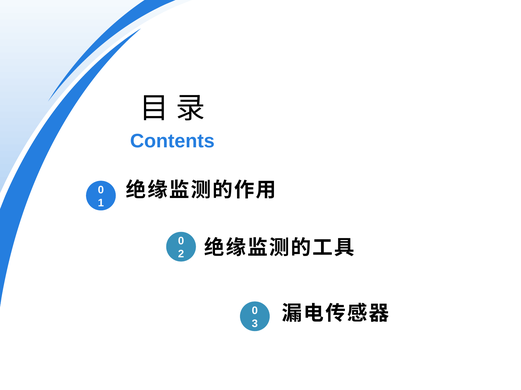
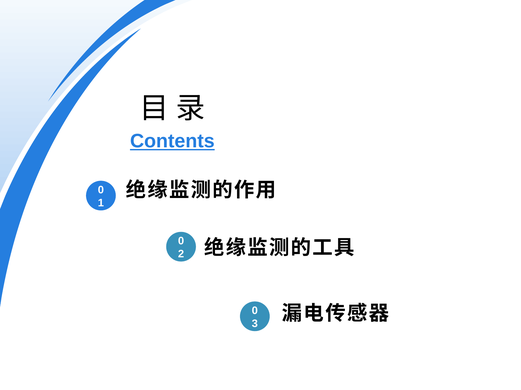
Contents underline: none -> present
